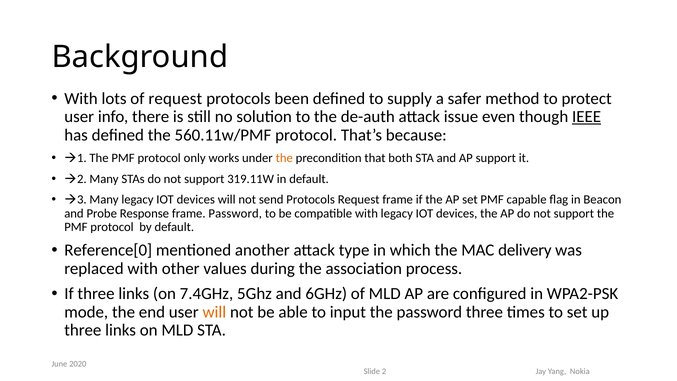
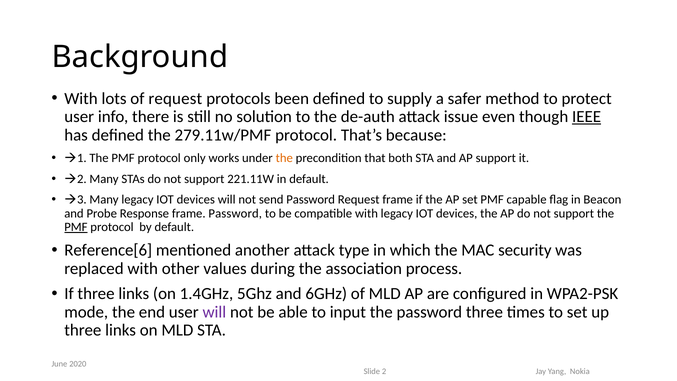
560.11w/PMF: 560.11w/PMF -> 279.11w/PMF
319.11W: 319.11W -> 221.11W
send Protocols: Protocols -> Password
PMF at (76, 227) underline: none -> present
Reference[0: Reference[0 -> Reference[6
delivery: delivery -> security
7.4GHz: 7.4GHz -> 1.4GHz
will at (214, 312) colour: orange -> purple
